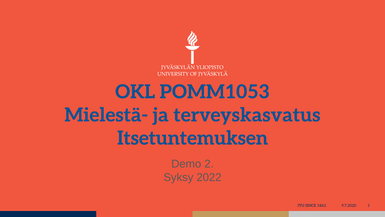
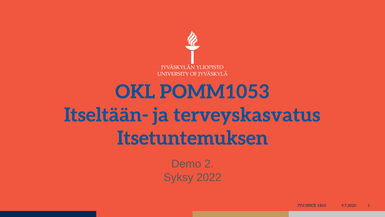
Mielestä-: Mielestä- -> Itseltään-
